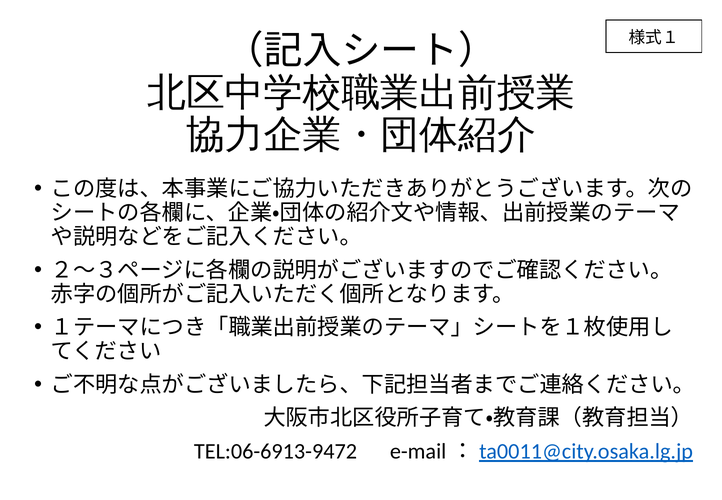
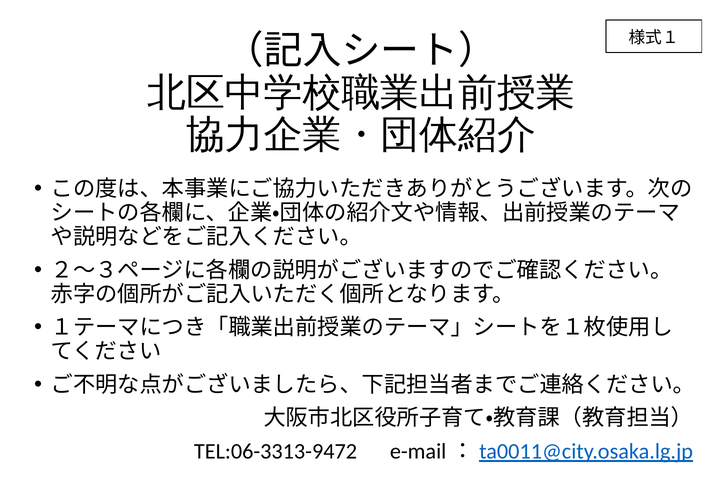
TEL:06-6913-9472: TEL:06-6913-9472 -> TEL:06-3313-9472
